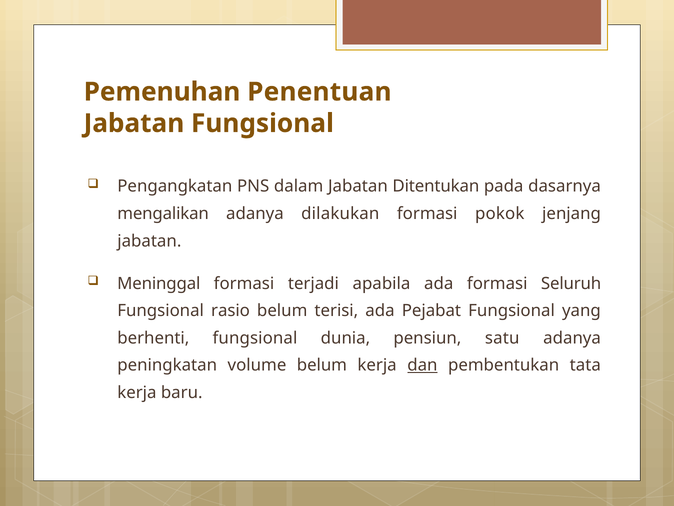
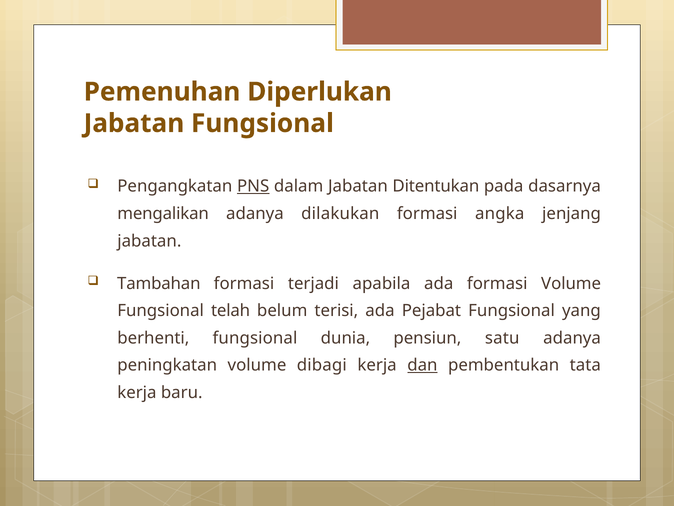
Penentuan: Penentuan -> Diperlukan
PNS underline: none -> present
pokok: pokok -> angka
Meninggal: Meninggal -> Tambahan
formasi Seluruh: Seluruh -> Volume
rasio: rasio -> telah
volume belum: belum -> dibagi
